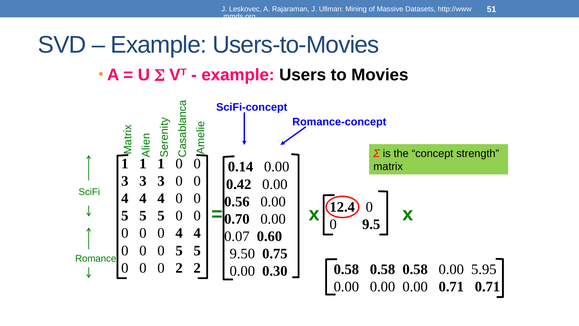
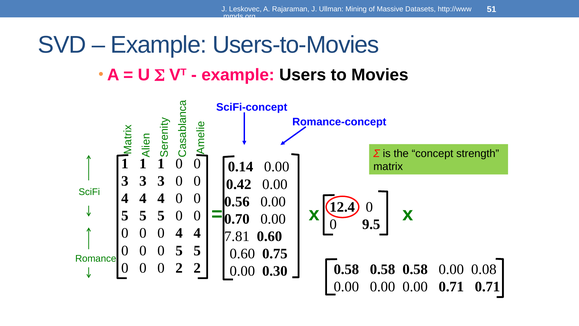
0.07: 0.07 -> 7.81
9.50 at (242, 254): 9.50 -> 0.60
5.95: 5.95 -> 0.08
